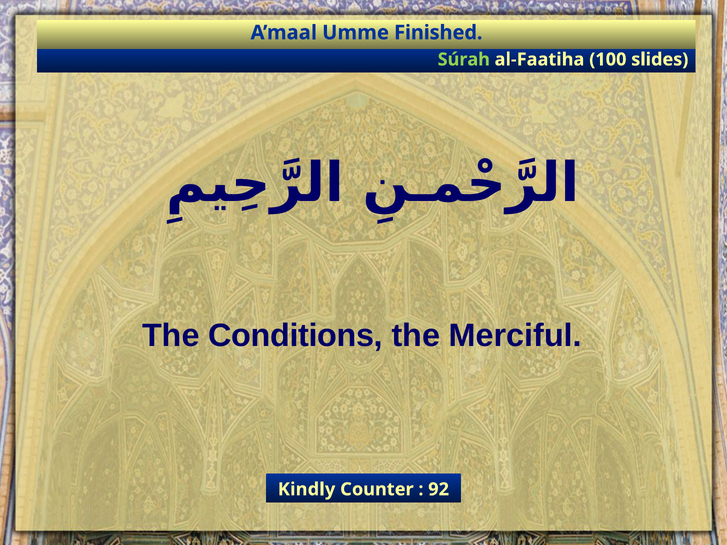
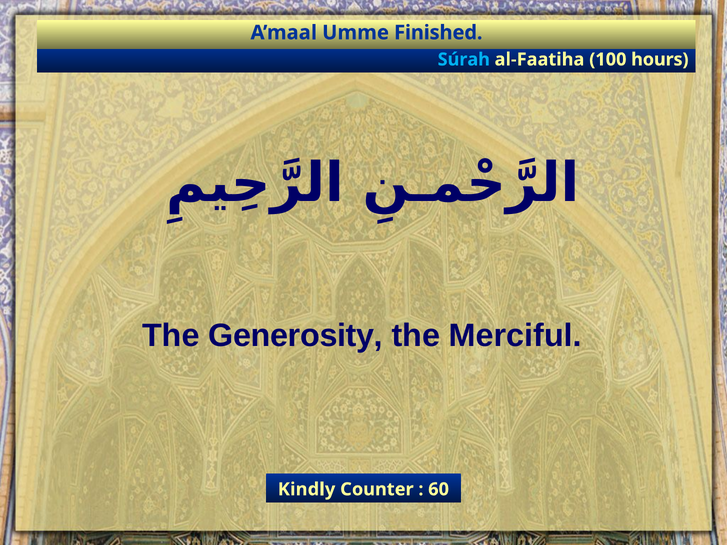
Súrah colour: light green -> light blue
slides: slides -> hours
Conditions: Conditions -> Generosity
92: 92 -> 60
